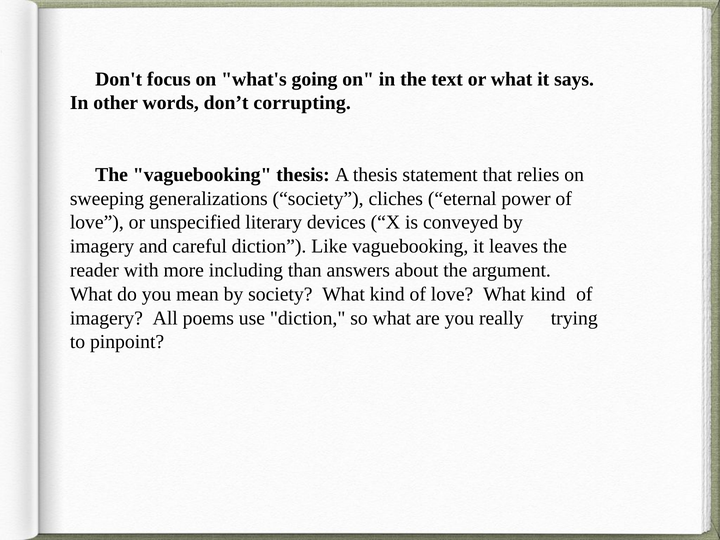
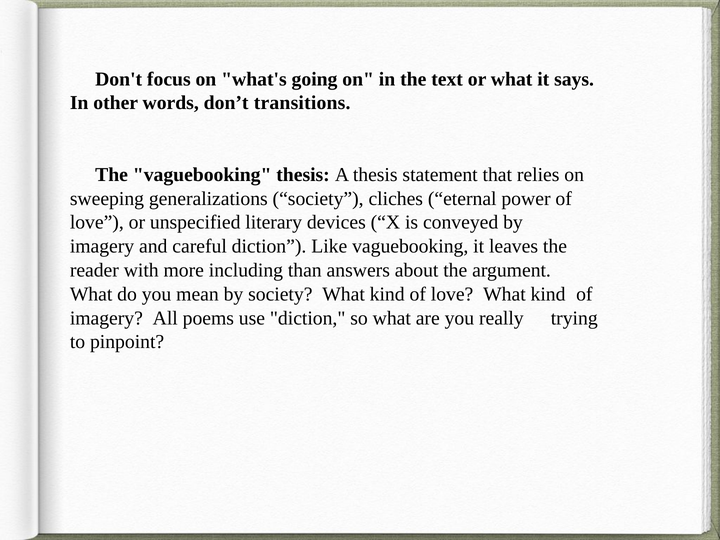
corrupting: corrupting -> transitions
